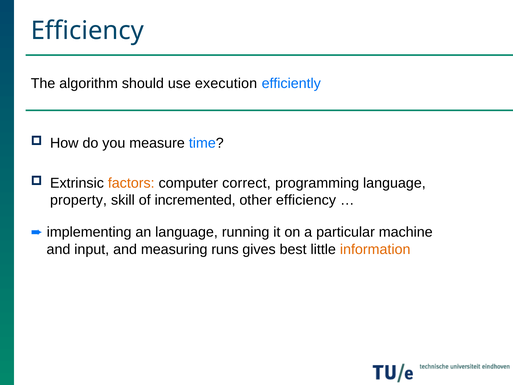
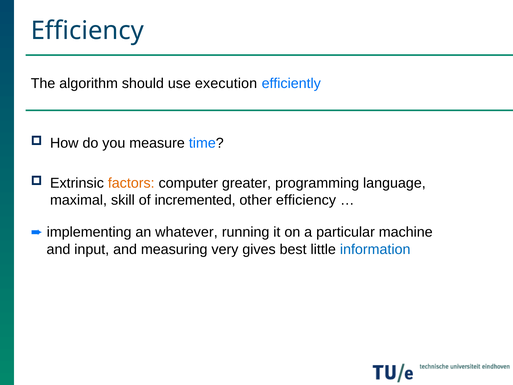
correct: correct -> greater
property: property -> maximal
an language: language -> whatever
runs: runs -> very
information colour: orange -> blue
